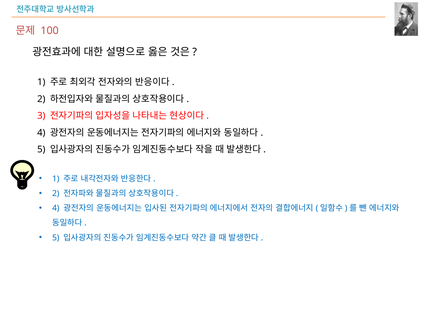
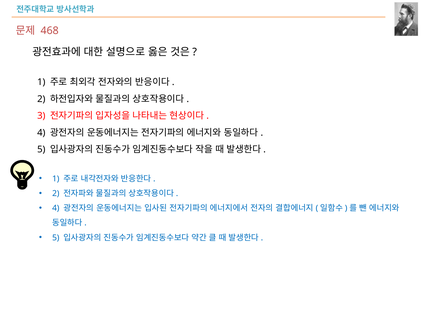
100: 100 -> 468
